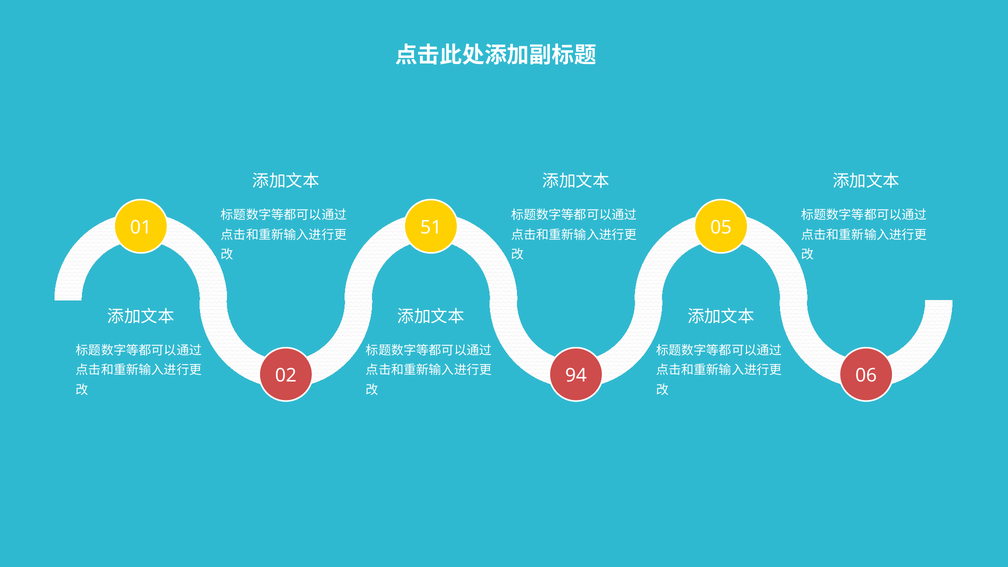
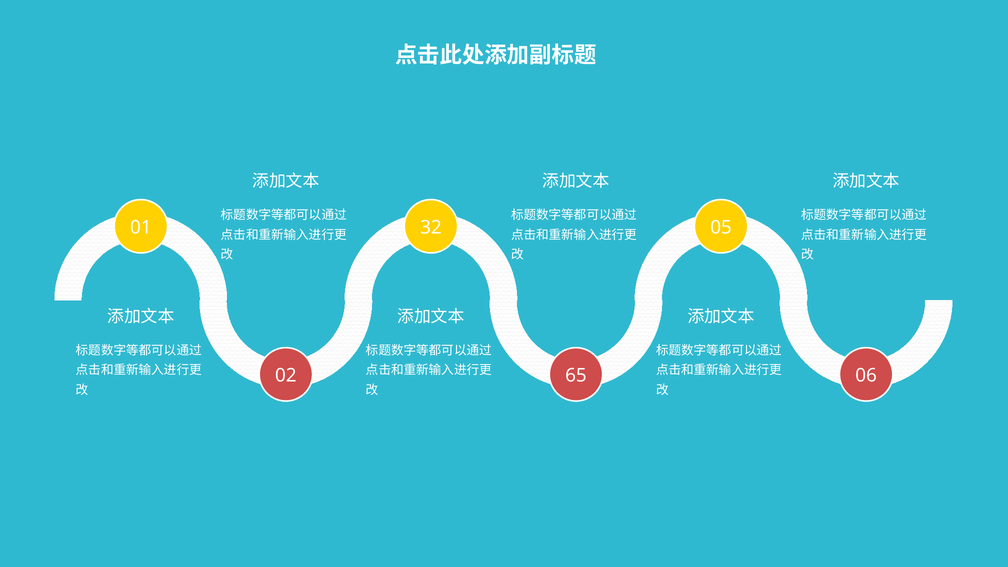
51: 51 -> 32
94: 94 -> 65
